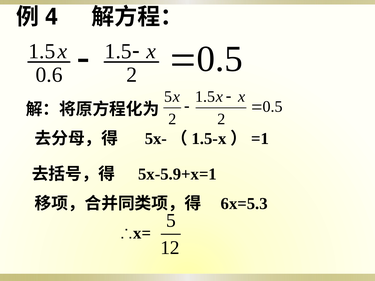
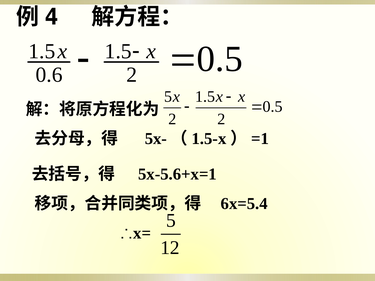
5x-5.9+x=1: 5x-5.9+x=1 -> 5x-5.6+x=1
6x=5.3: 6x=5.3 -> 6x=5.4
